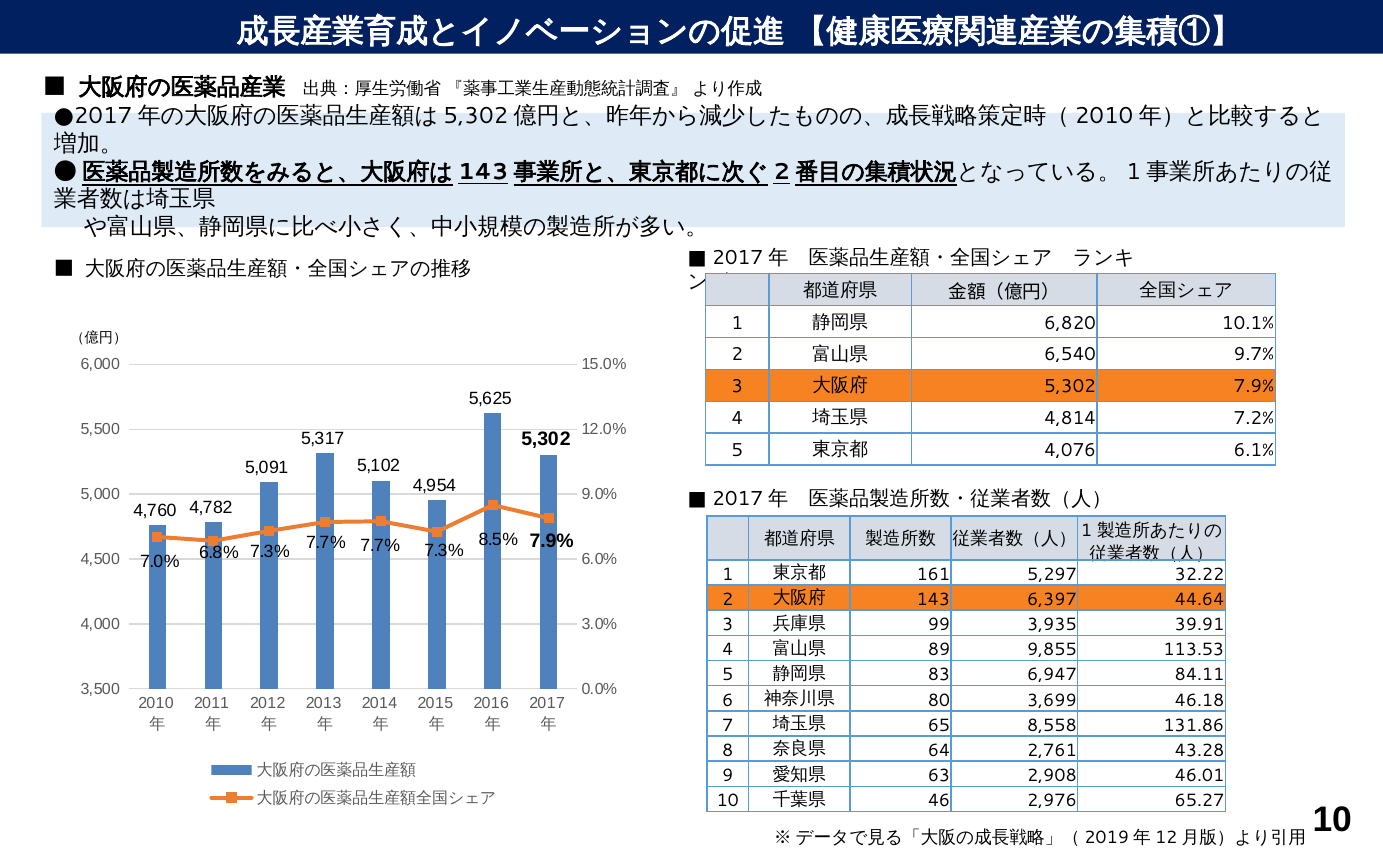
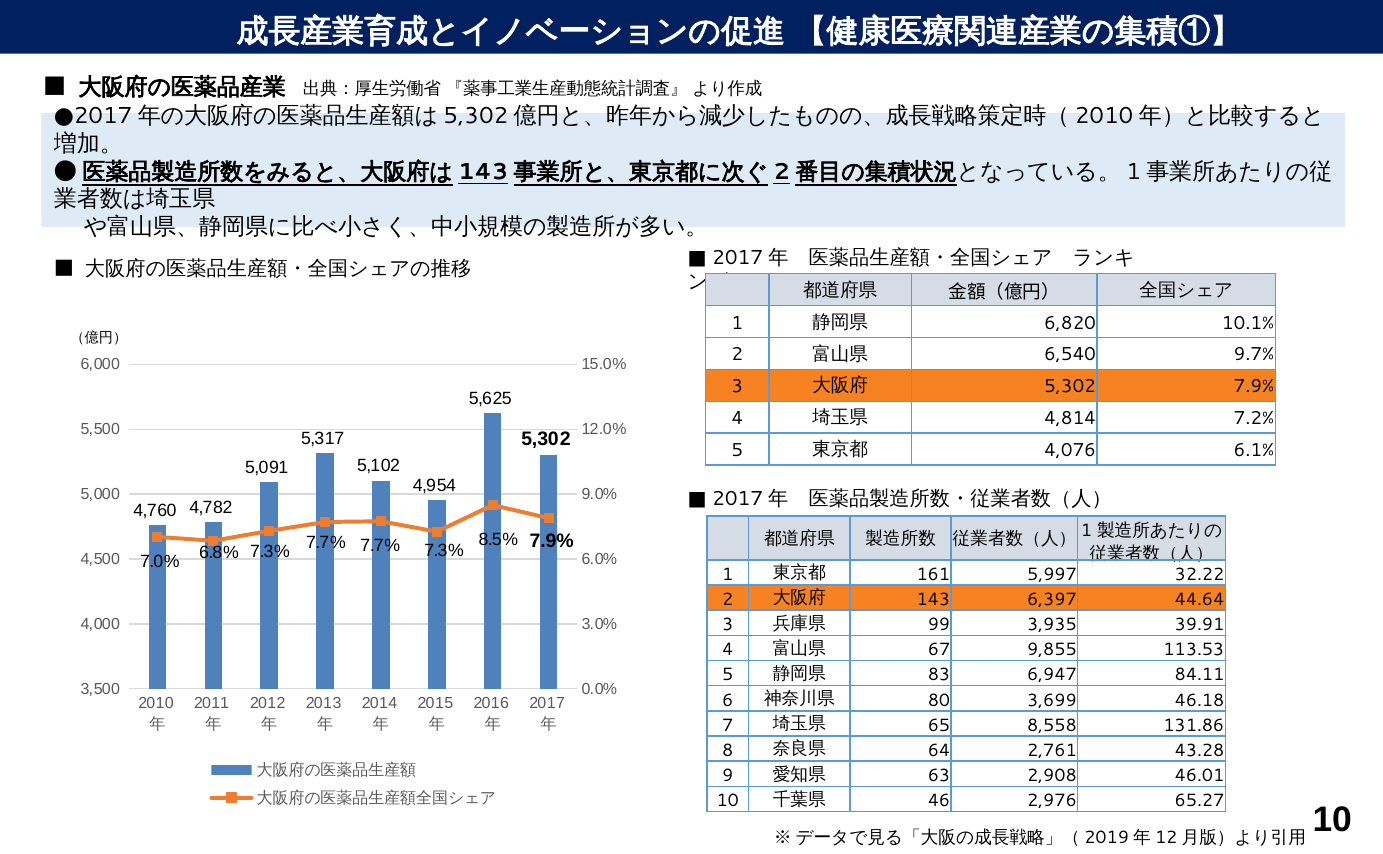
5,297: 5,297 -> 5,997
89: 89 -> 67
